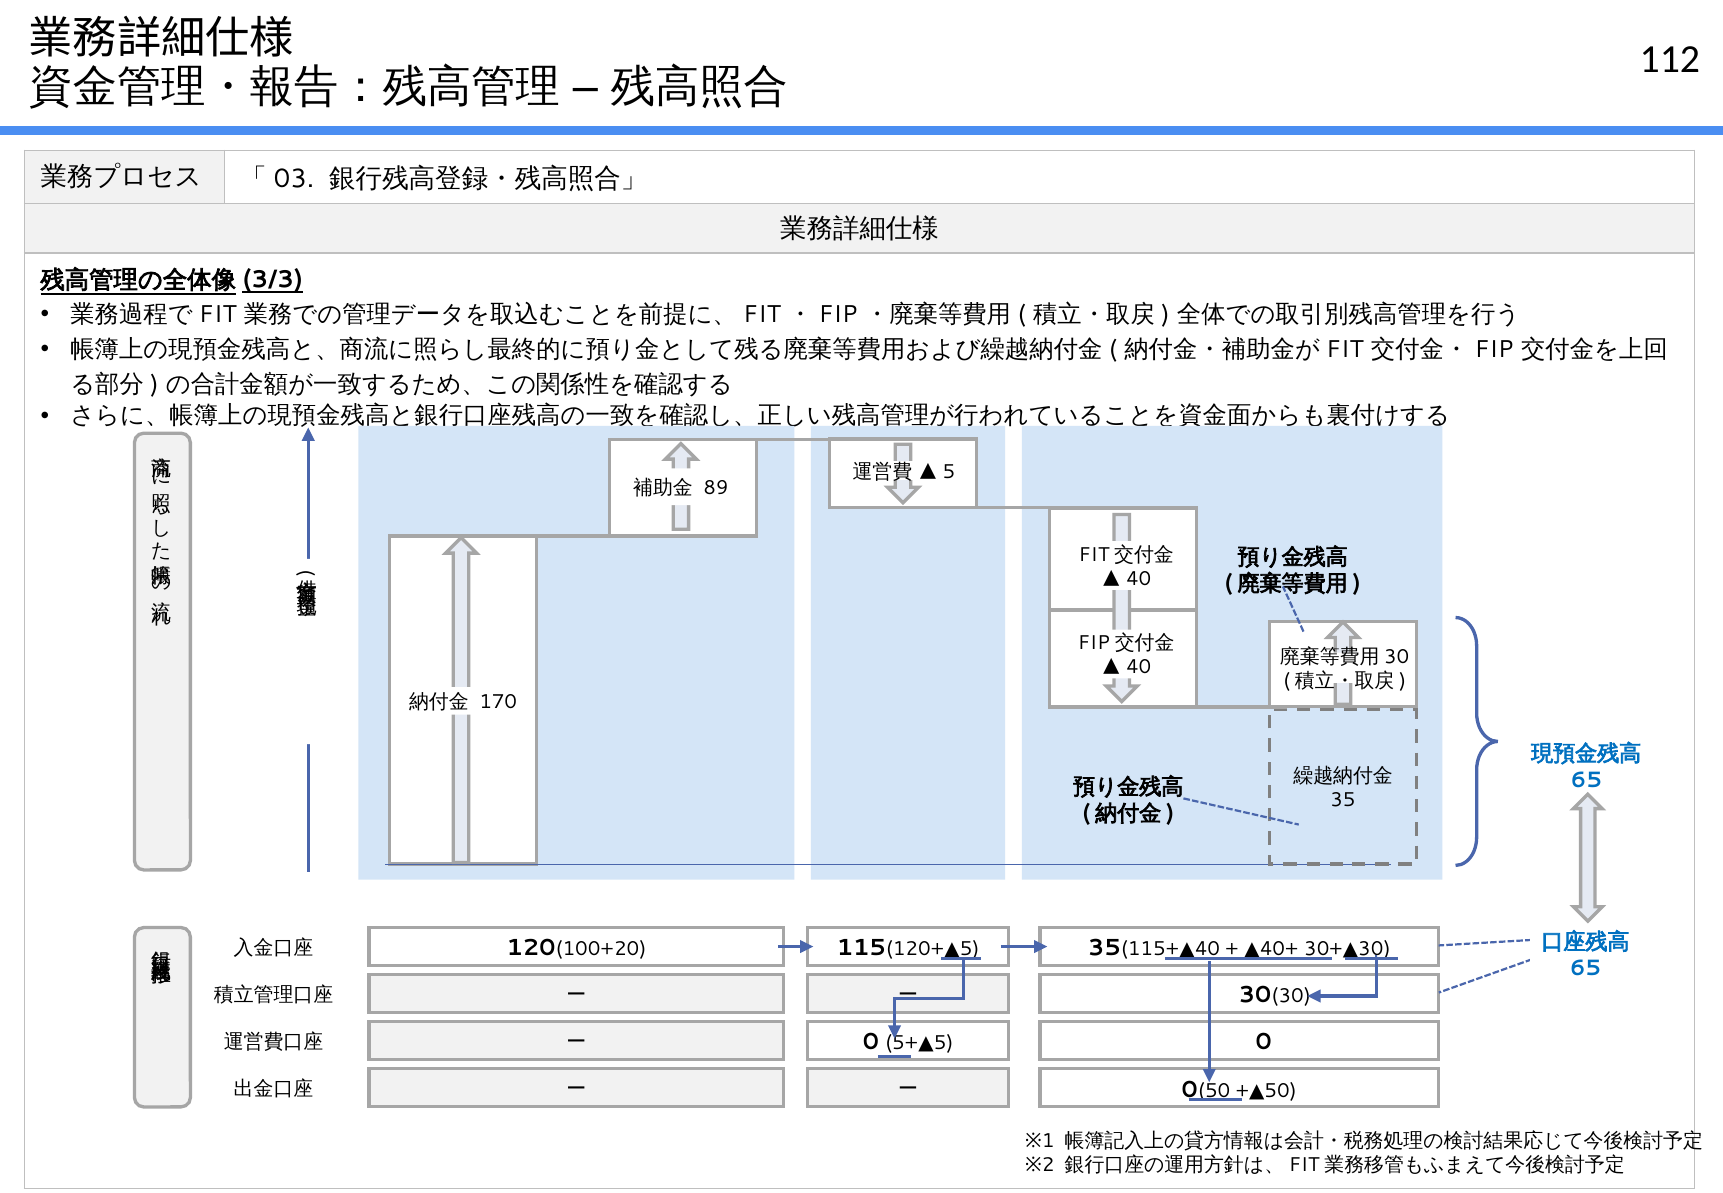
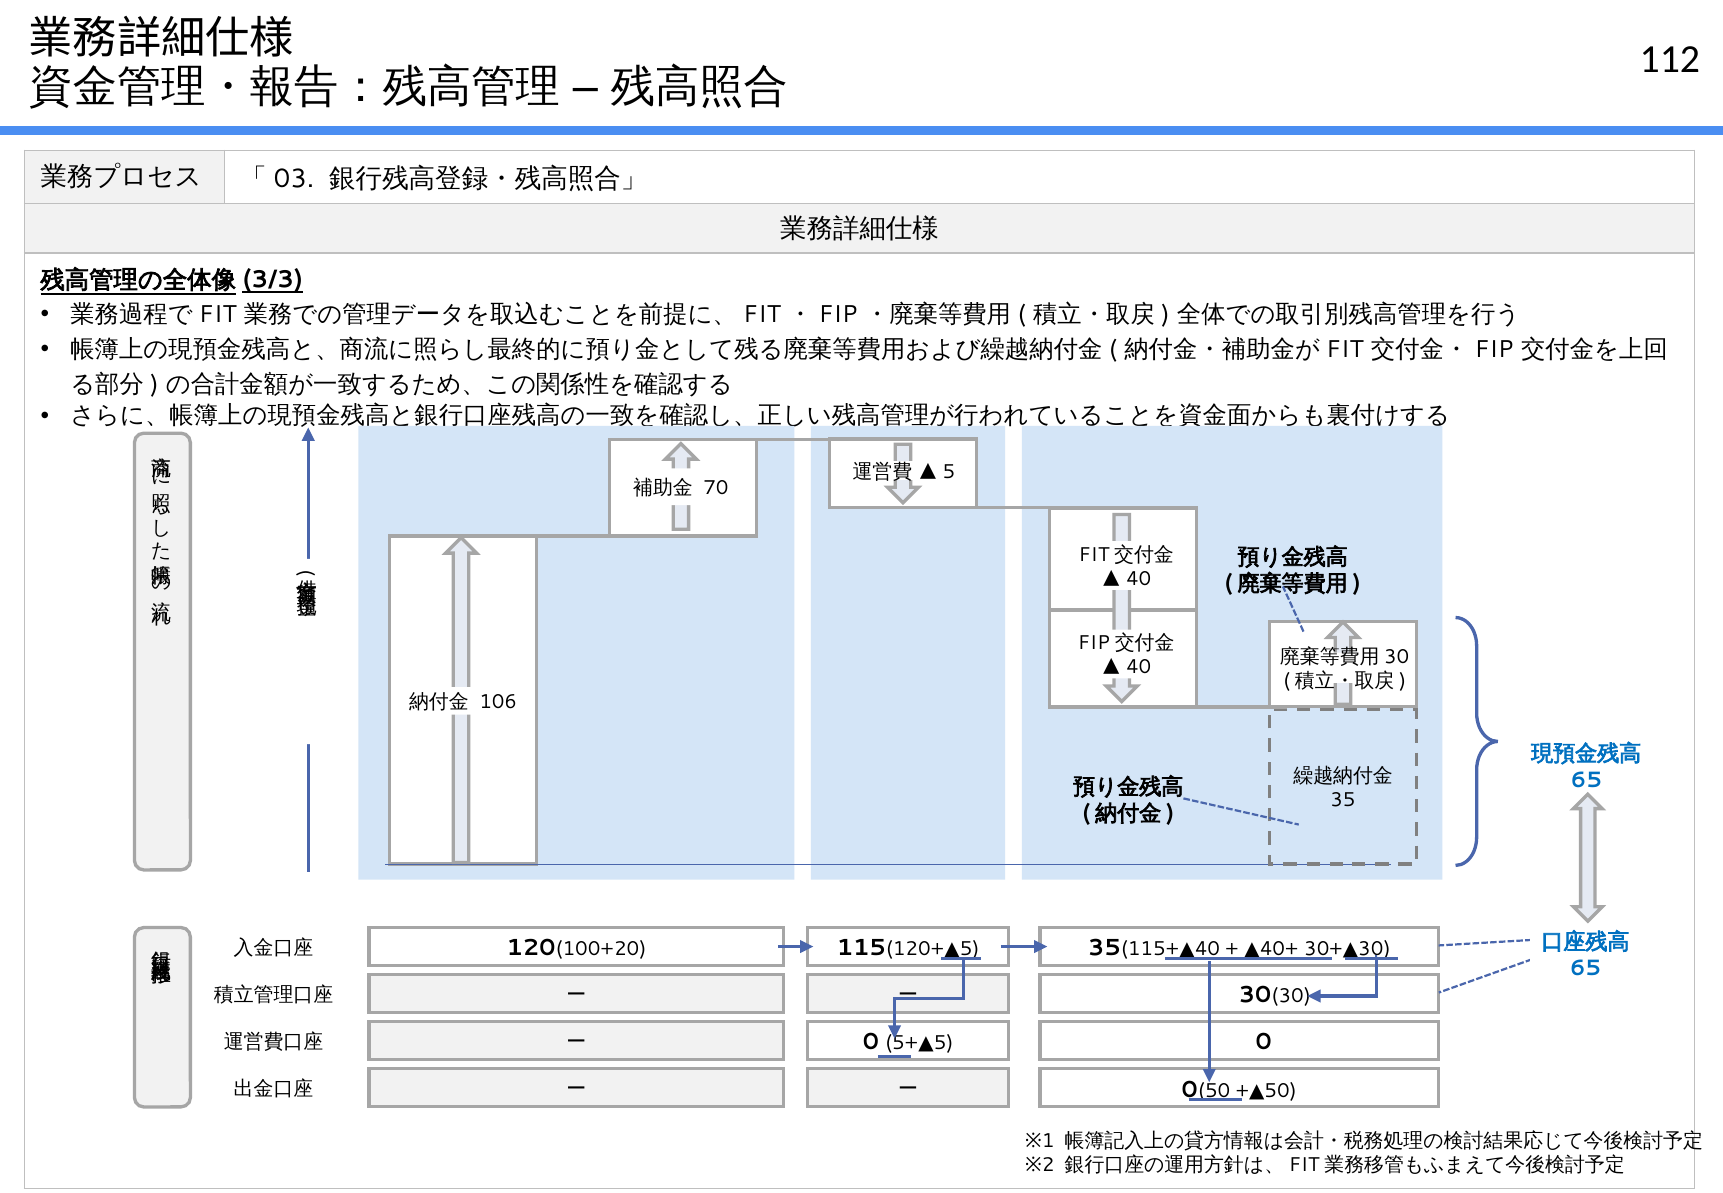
89: 89 -> 70
170: 170 -> 106
